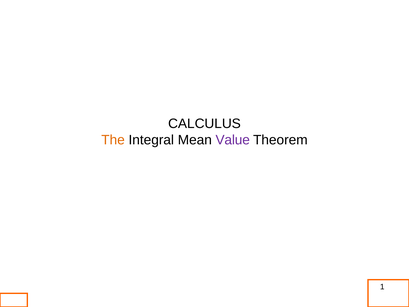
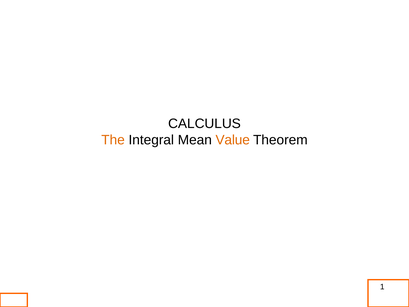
Value colour: purple -> orange
